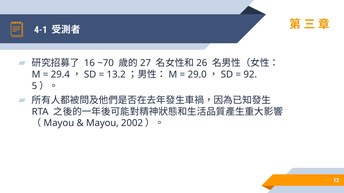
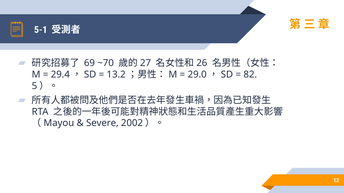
4-1: 4-1 -> 5-1
16: 16 -> 69
92: 92 -> 82
Mayou at (102, 123): Mayou -> Severe
